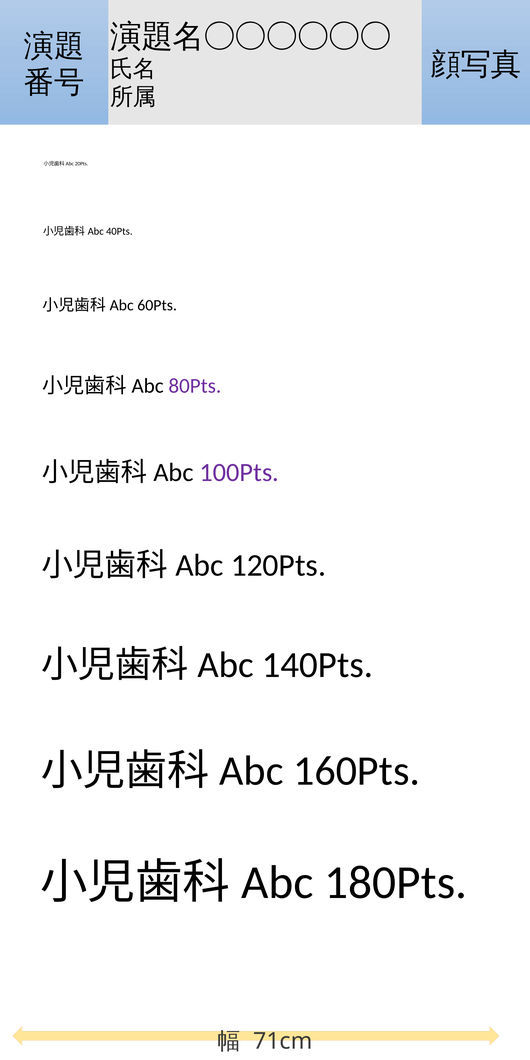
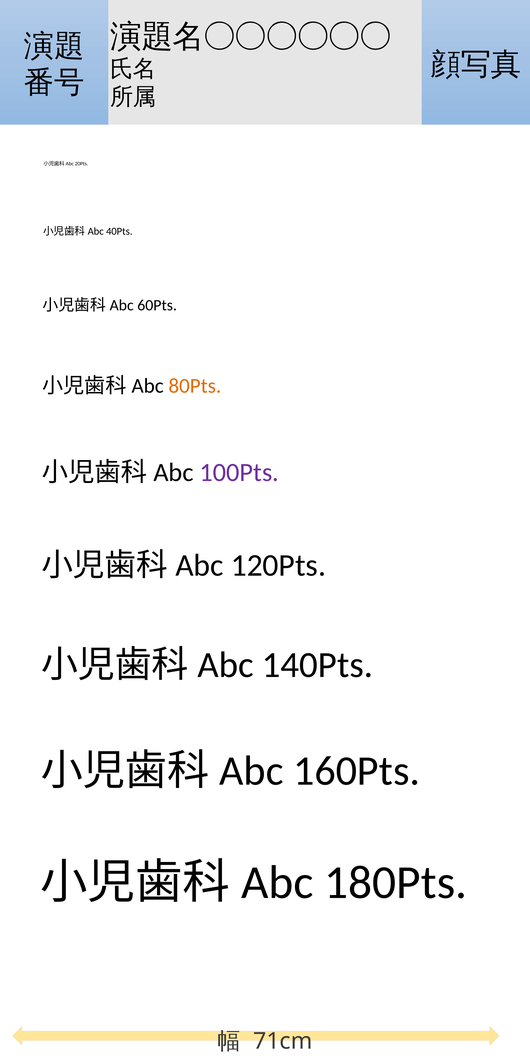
80Pts colour: purple -> orange
